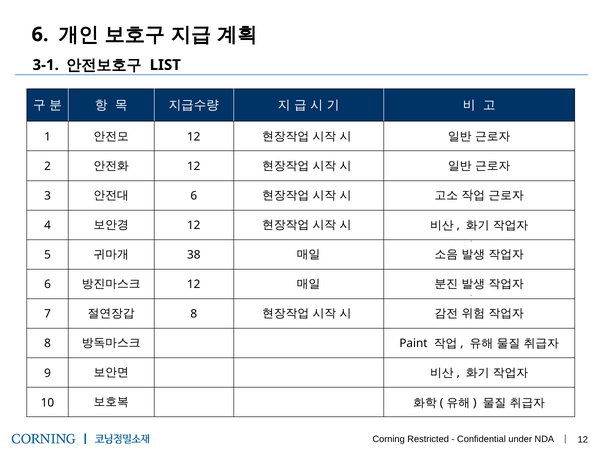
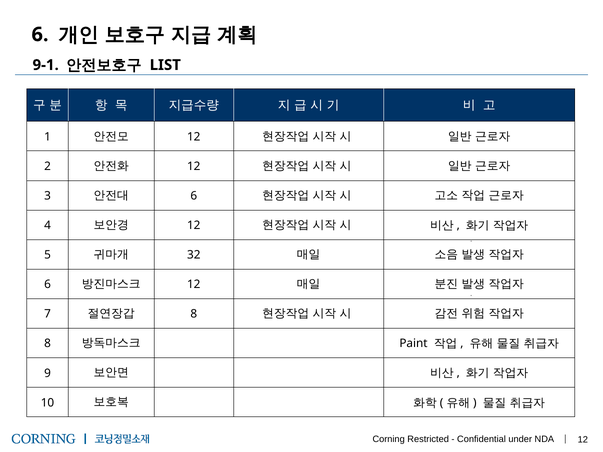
3-1: 3-1 -> 9-1
38: 38 -> 32
